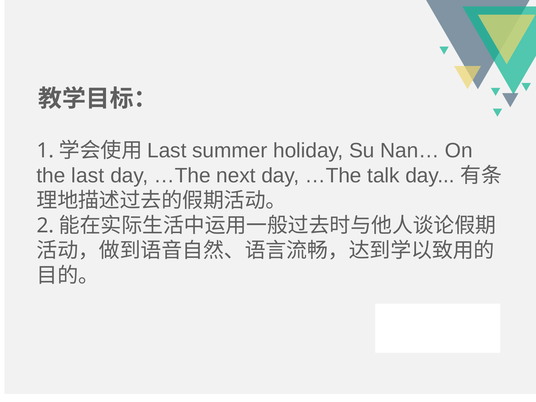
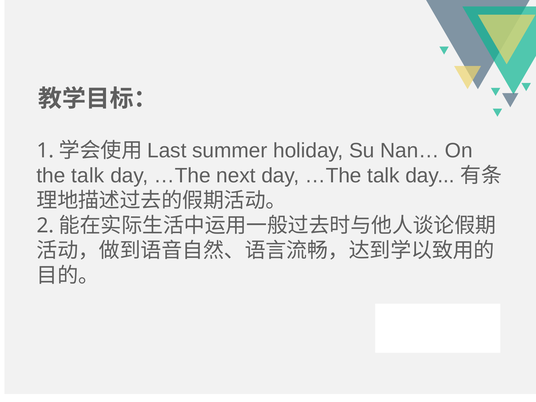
the last: last -> talk
